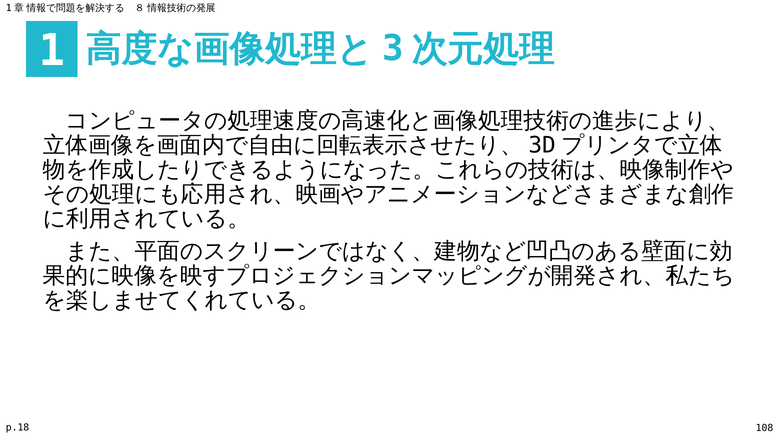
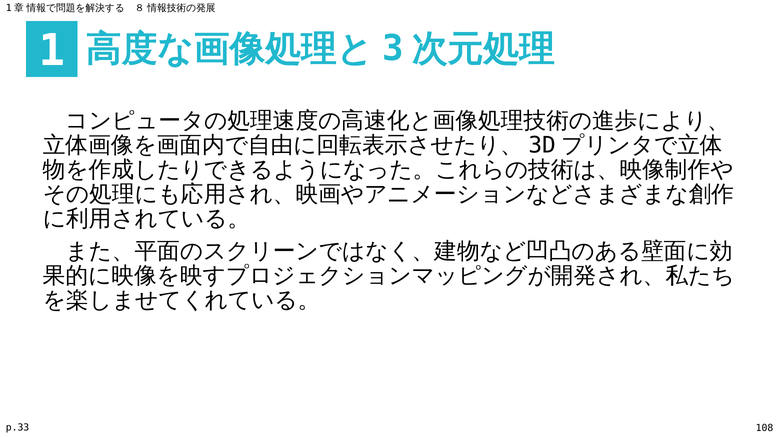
p.18: p.18 -> p.33
